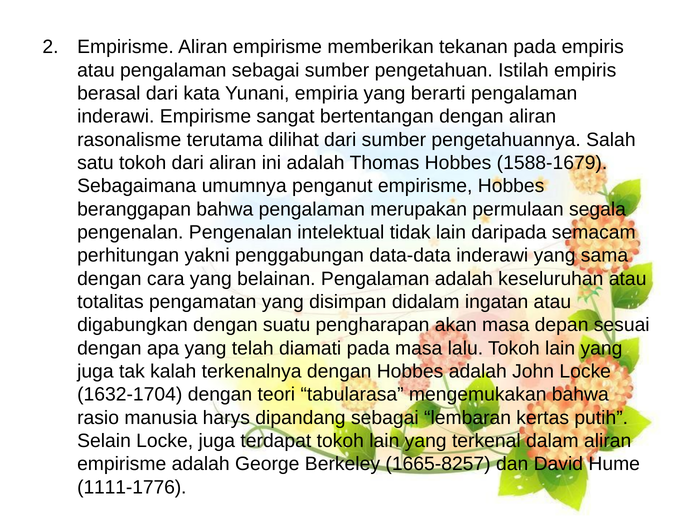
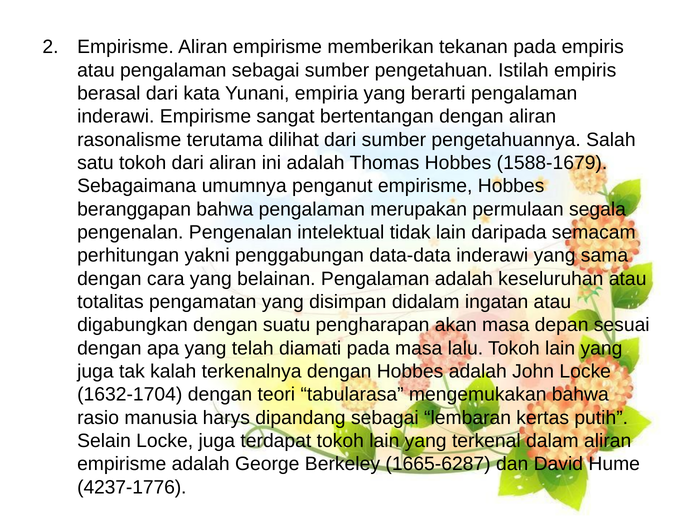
1665-8257: 1665-8257 -> 1665-6287
1111-1776: 1111-1776 -> 4237-1776
